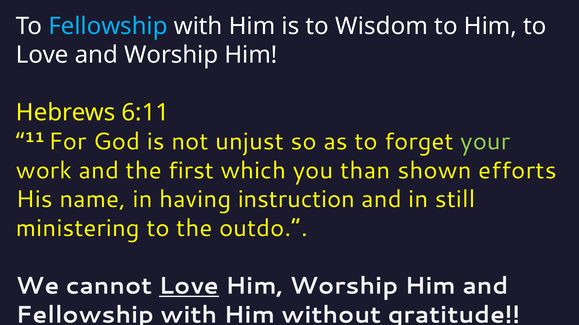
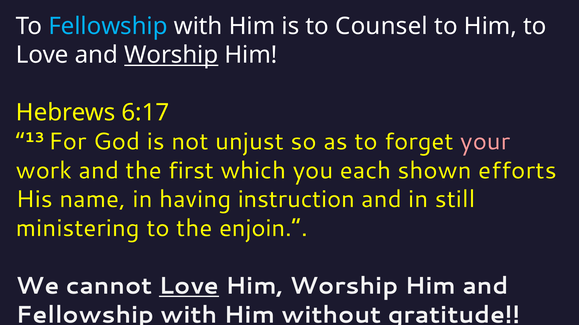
Wisdom: Wisdom -> Counsel
Worship at (171, 55) underline: none -> present
6:11: 6:11 -> 6:17
11: 11 -> 13
your colour: light green -> pink
than: than -> each
outdo: outdo -> enjoin
